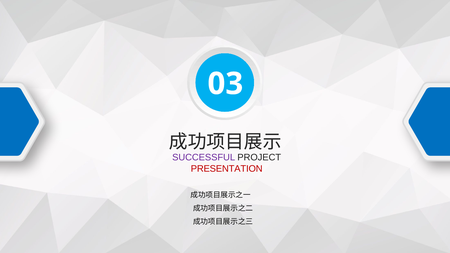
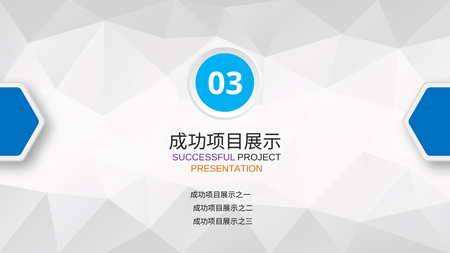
PRESENTATION colour: red -> orange
